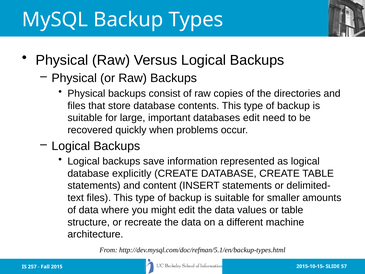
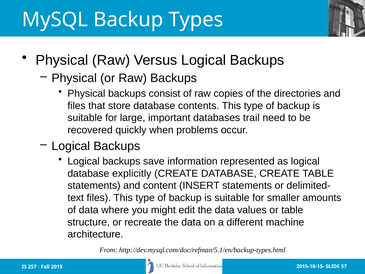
databases edit: edit -> trail
